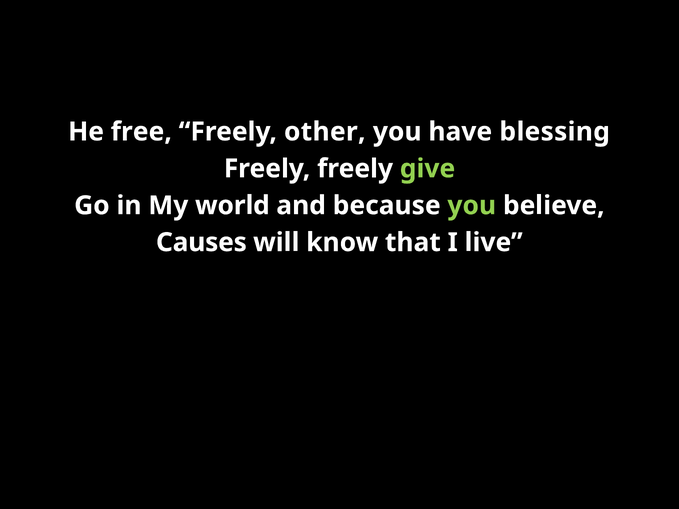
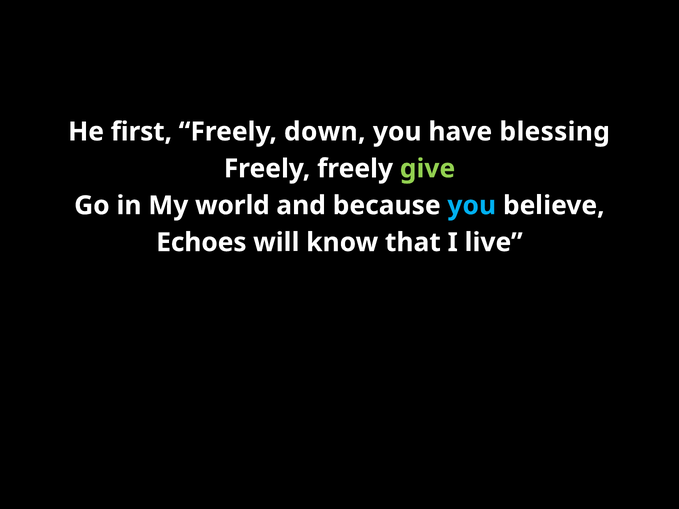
free: free -> first
other: other -> down
you at (472, 206) colour: light green -> light blue
Causes: Causes -> Echoes
